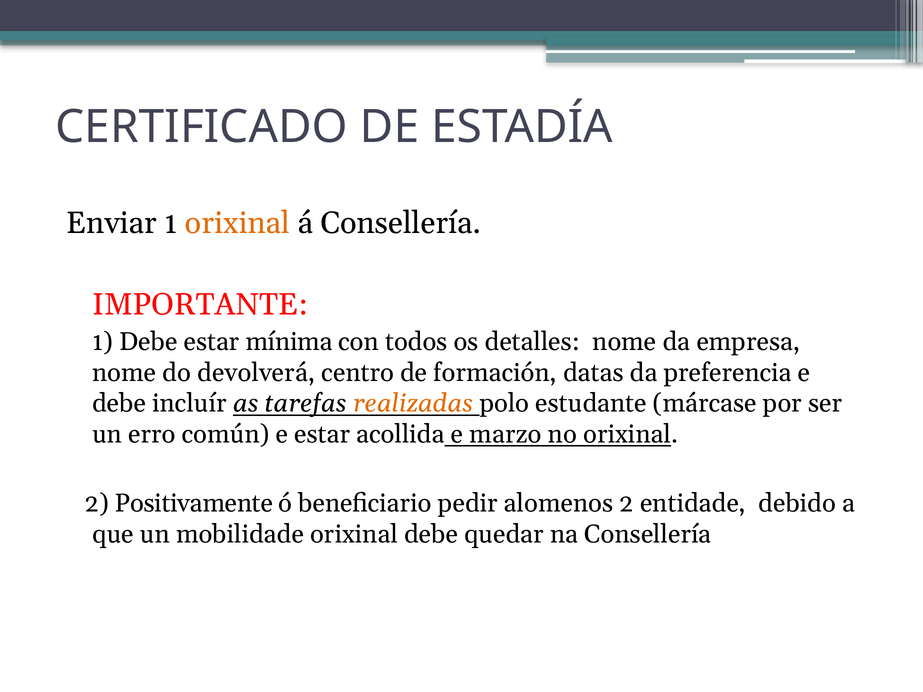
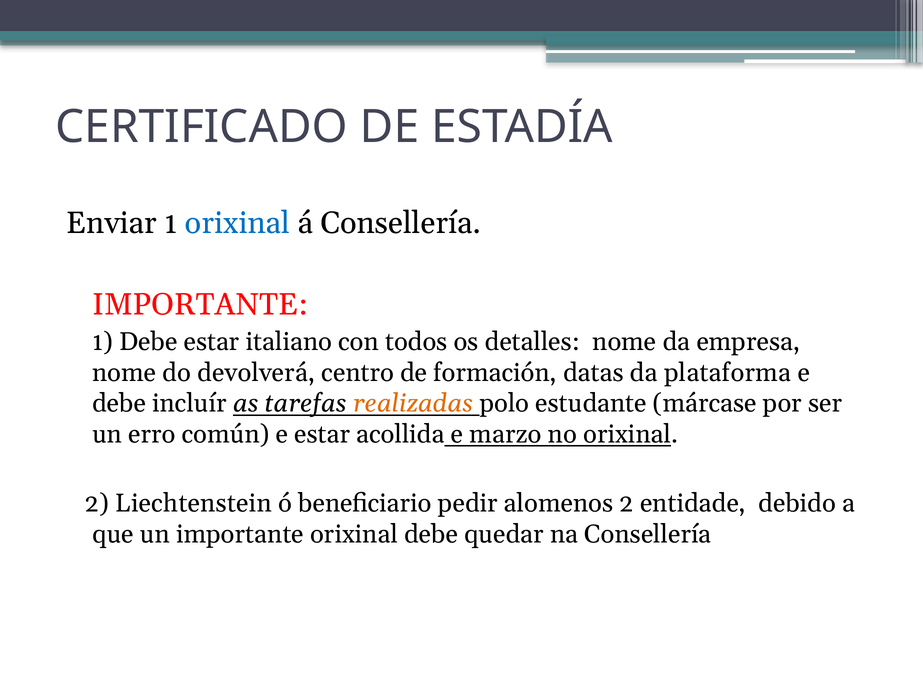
orixinal at (238, 223) colour: orange -> blue
mínima: mínima -> italiano
preferencia: preferencia -> plataforma
Positivamente: Positivamente -> Liechtenstein
un mobilidade: mobilidade -> importante
